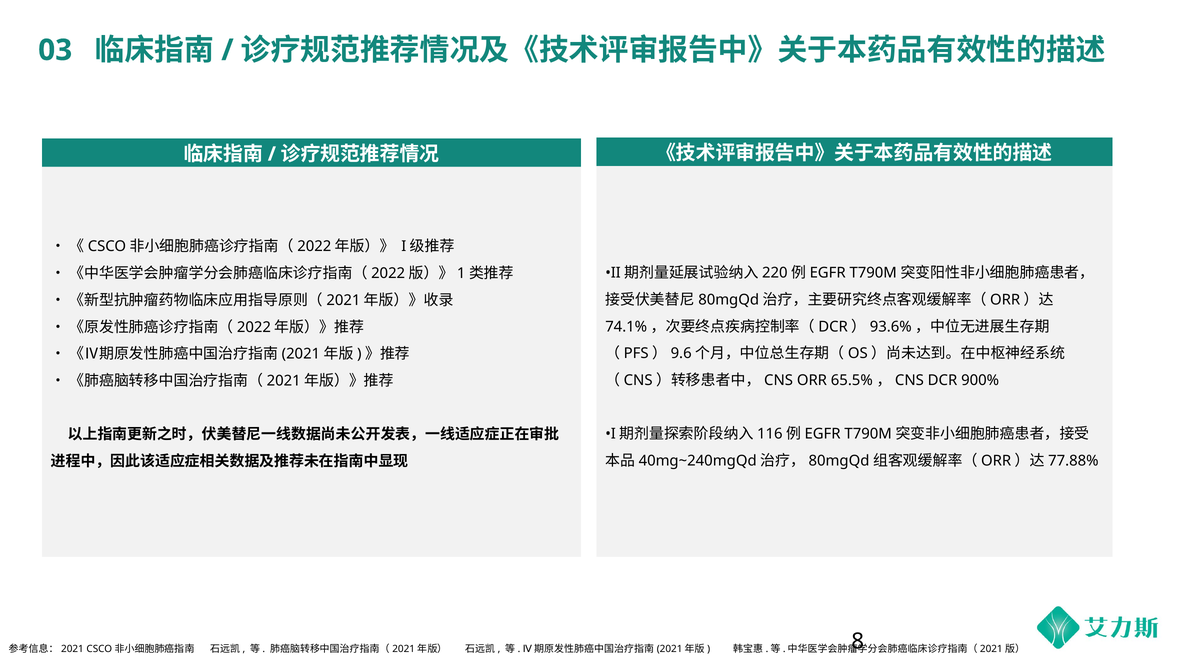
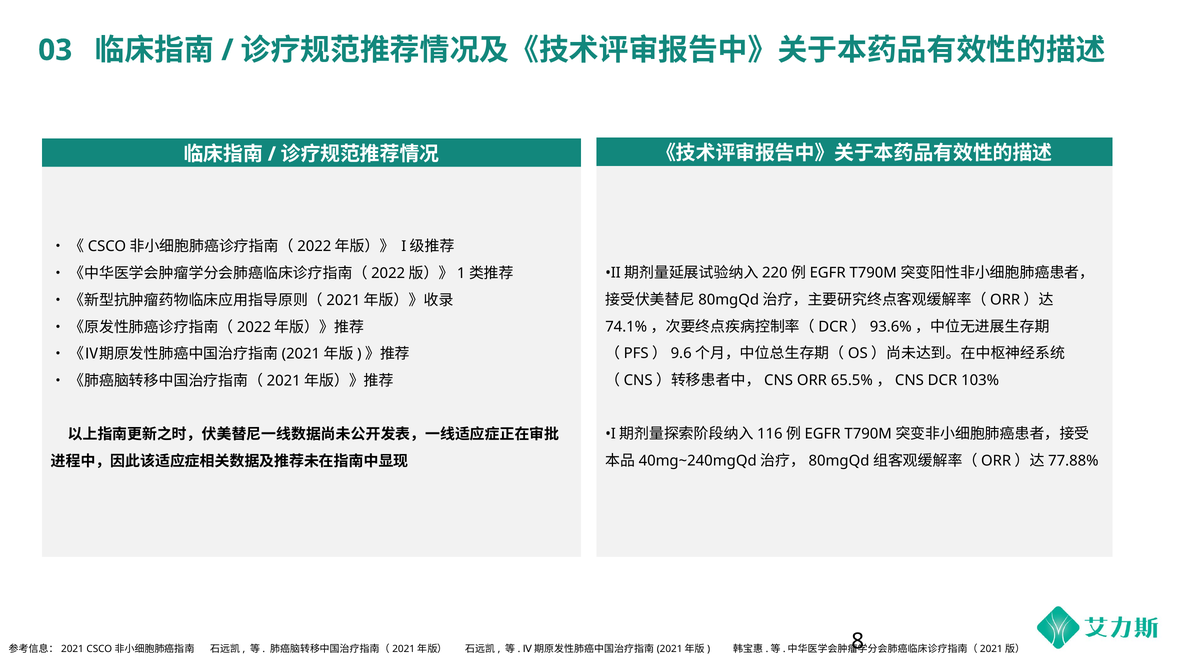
900%: 900% -> 103%
